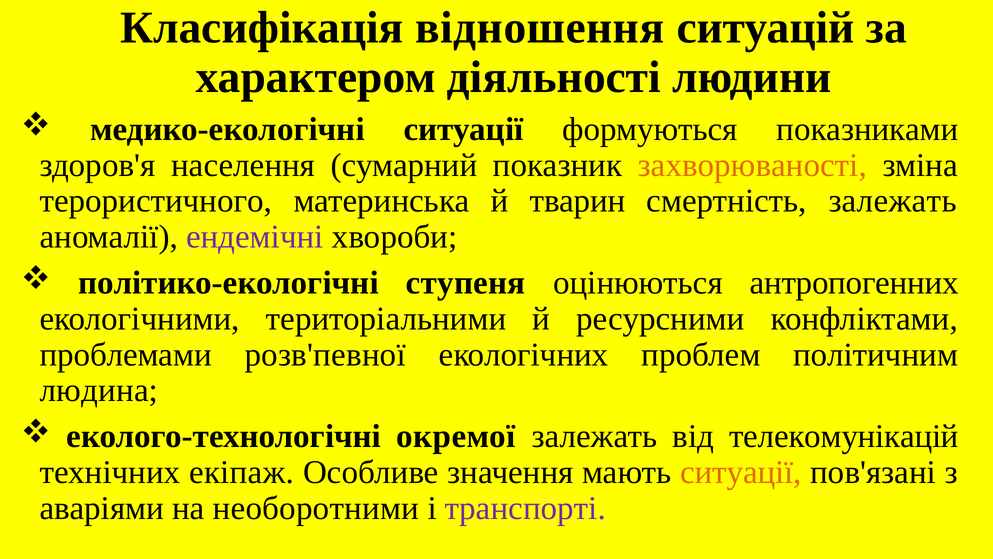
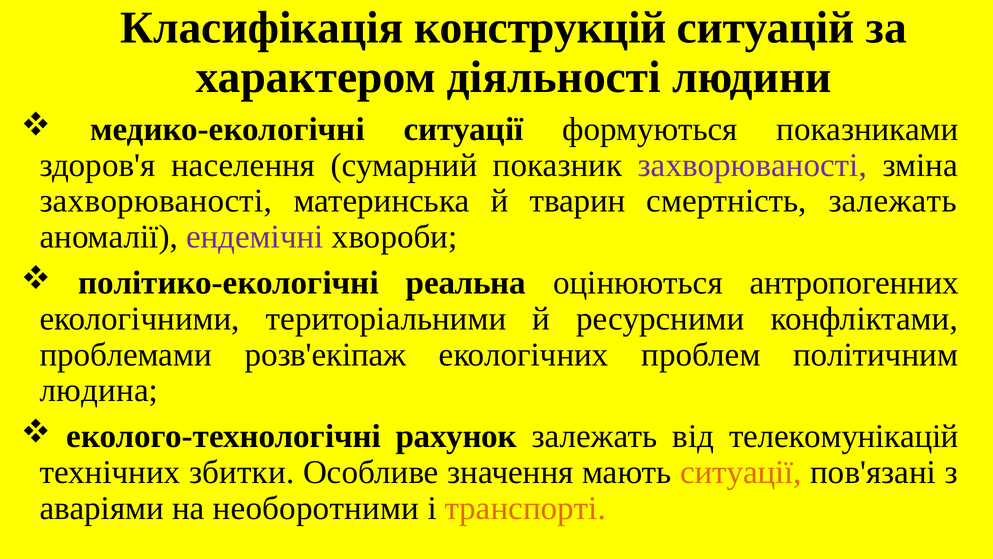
відношення: відношення -> конструкцій
захворюваності at (752, 165) colour: orange -> purple
терористичного at (156, 201): терористичного -> захворюваності
ступеня: ступеня -> реальна
розв'певної: розв'певної -> розв'екіпаж
окремої: окремої -> рахунок
екіпаж: екіпаж -> збитки
транспорті colour: purple -> orange
